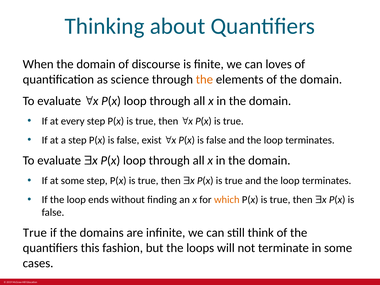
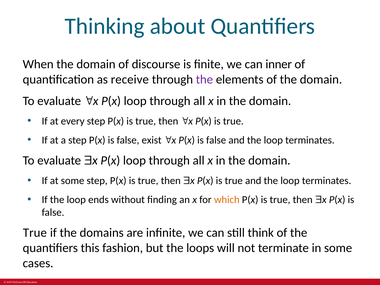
loves: loves -> inner
science: science -> receive
the at (204, 79) colour: orange -> purple
